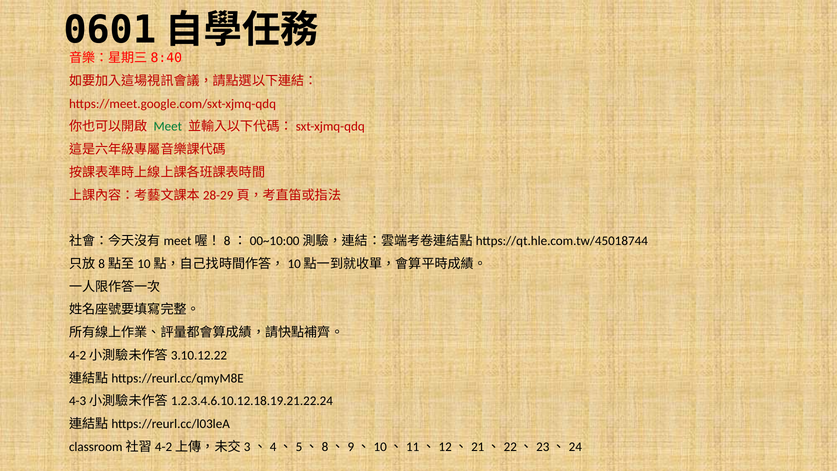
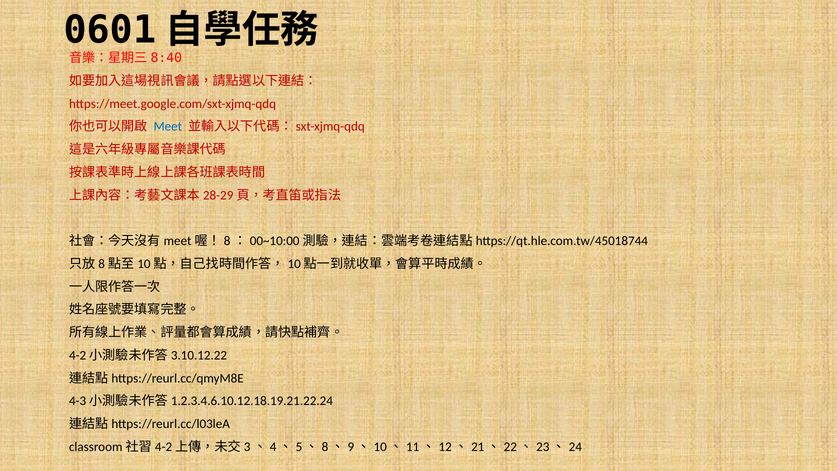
Meet colour: green -> blue
